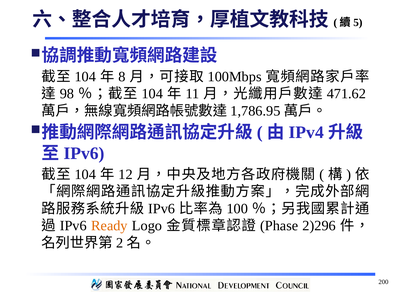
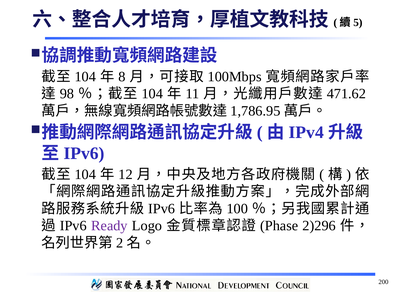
Ready colour: orange -> purple
